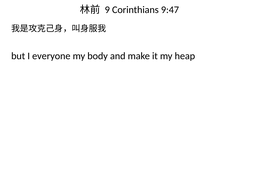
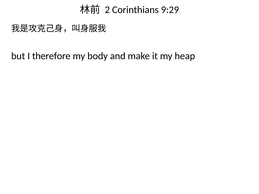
9: 9 -> 2
9:47: 9:47 -> 9:29
everyone: everyone -> therefore
